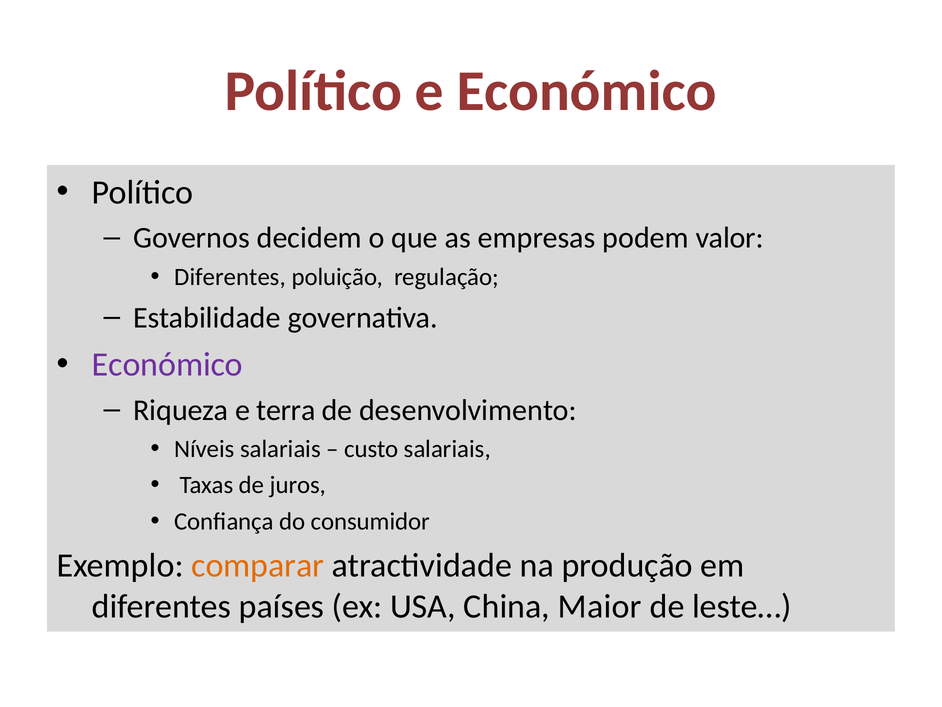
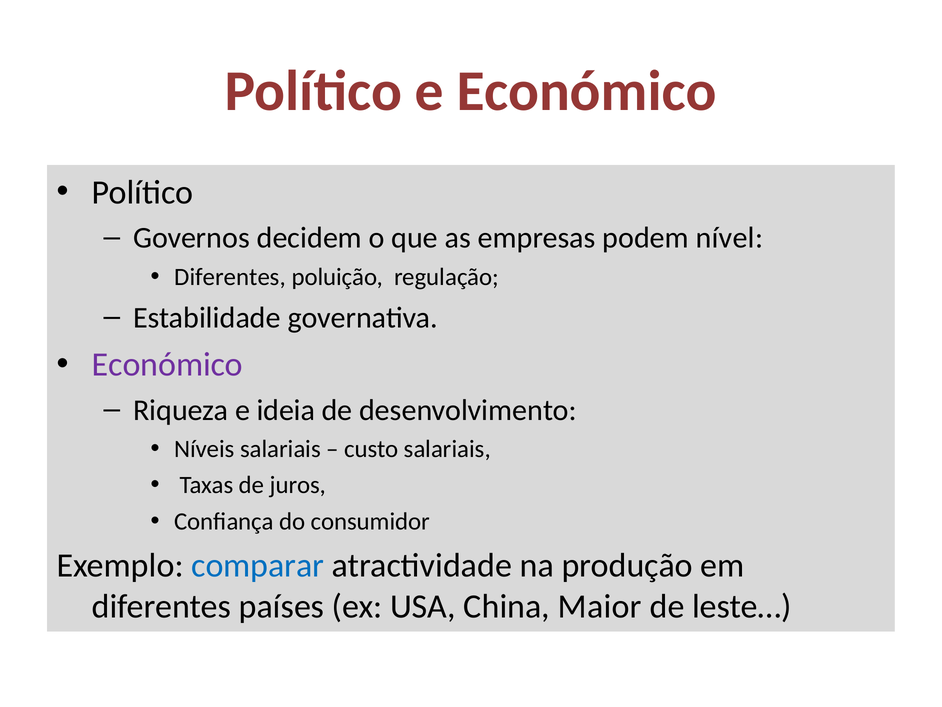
valor: valor -> nível
terra: terra -> ideia
comparar colour: orange -> blue
